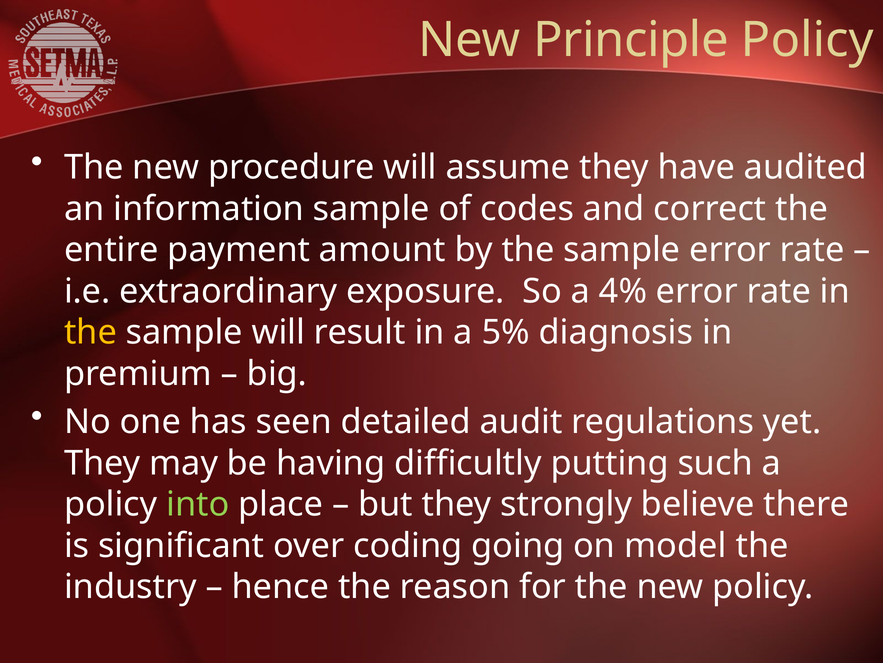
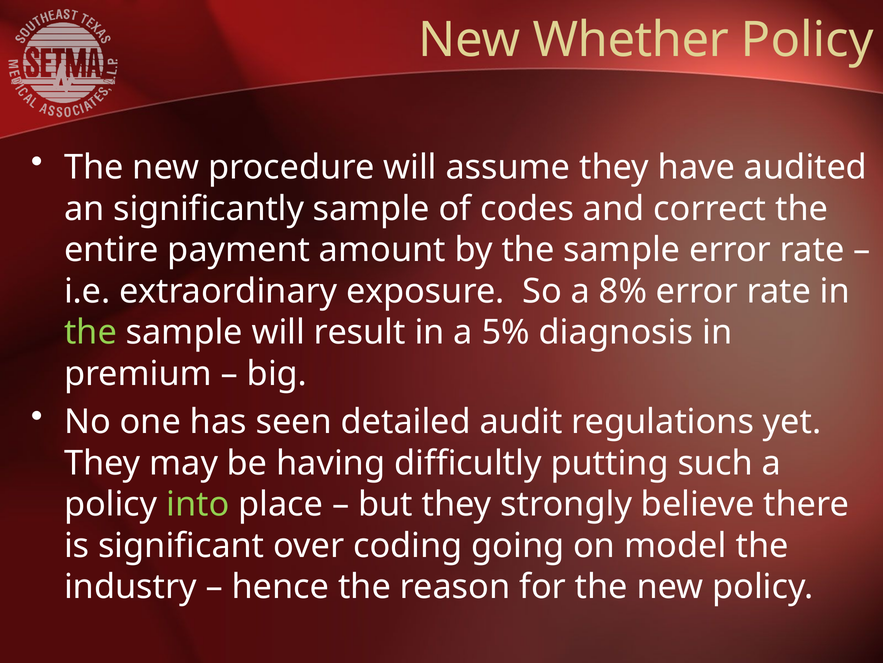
Principle: Principle -> Whether
information: information -> significantly
4%: 4% -> 8%
the at (91, 332) colour: yellow -> light green
